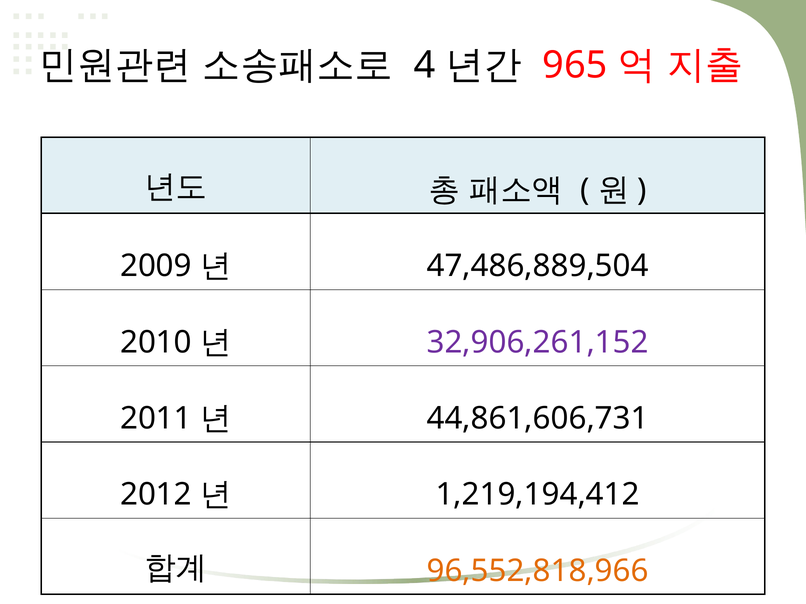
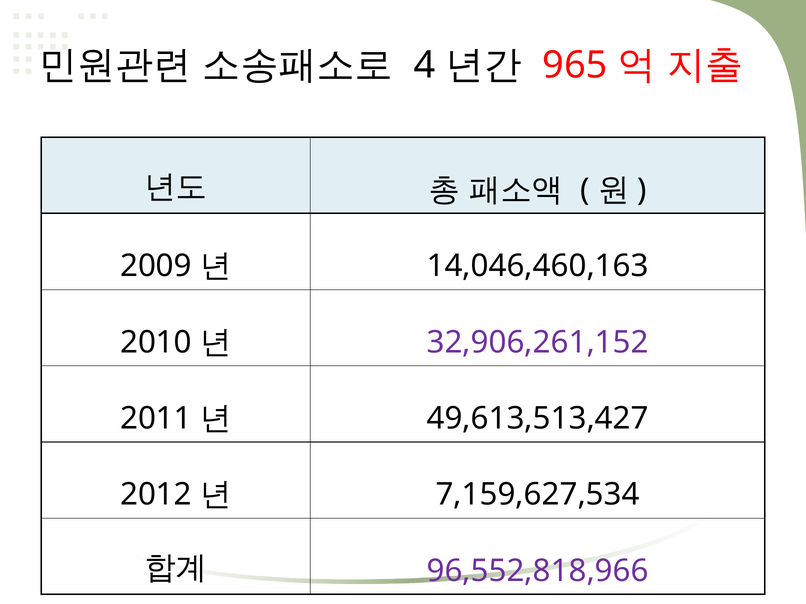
47,486,889,504: 47,486,889,504 -> 14,046,460,163
44,861,606,731: 44,861,606,731 -> 49,613,513,427
1,219,194,412: 1,219,194,412 -> 7,159,627,534
96,552,818,966 colour: orange -> purple
